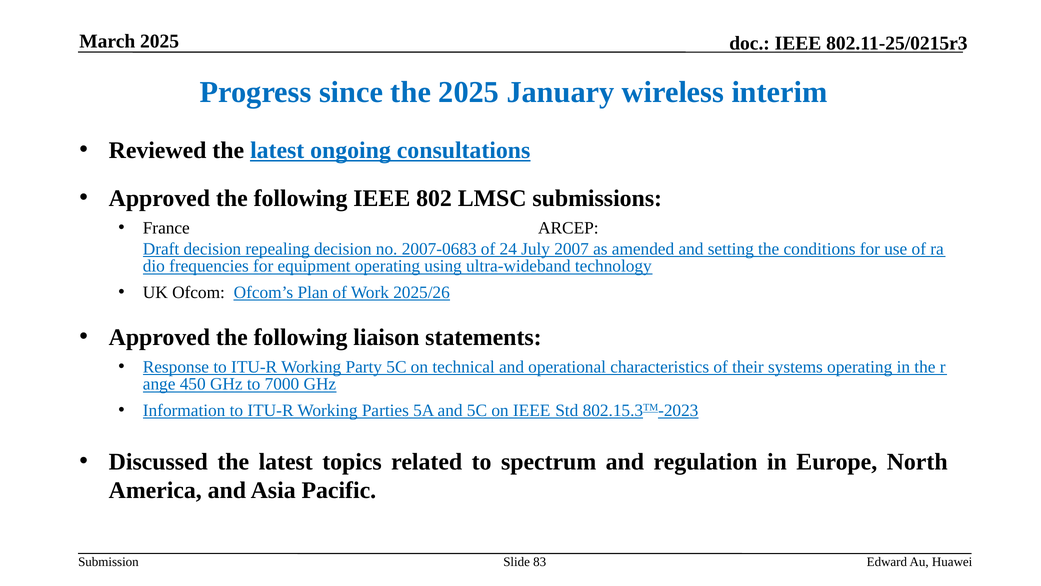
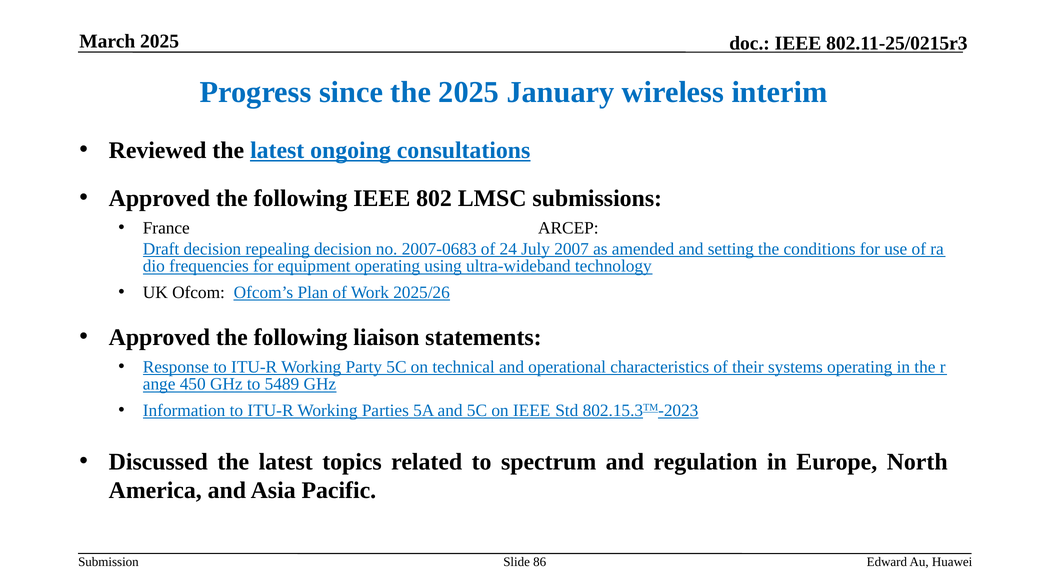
7000: 7000 -> 5489
83: 83 -> 86
